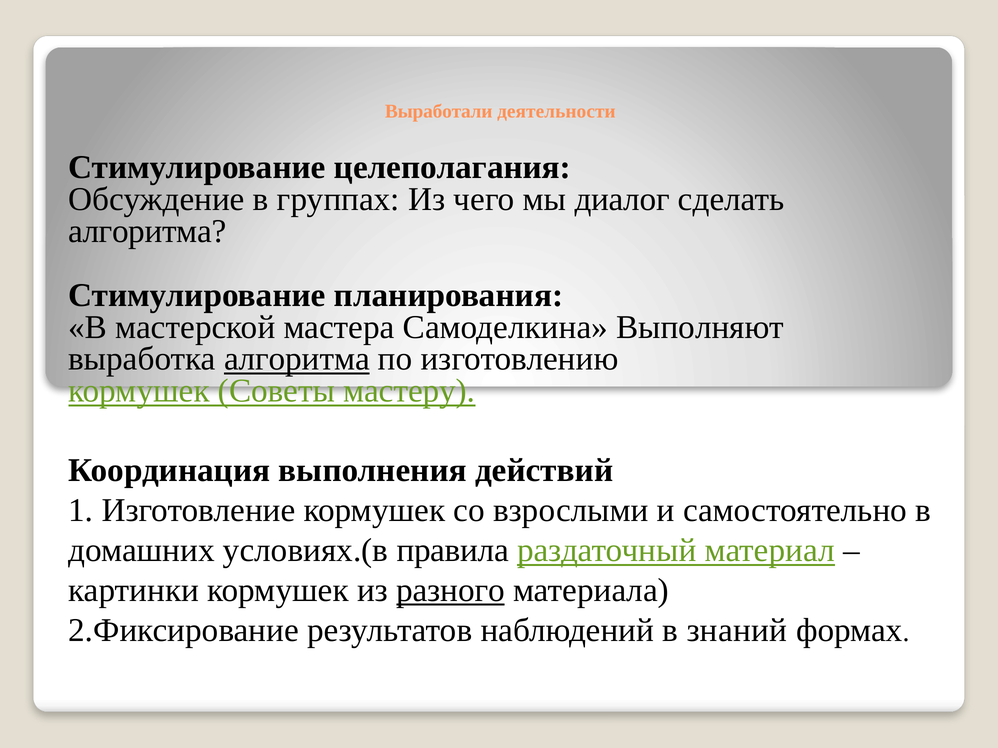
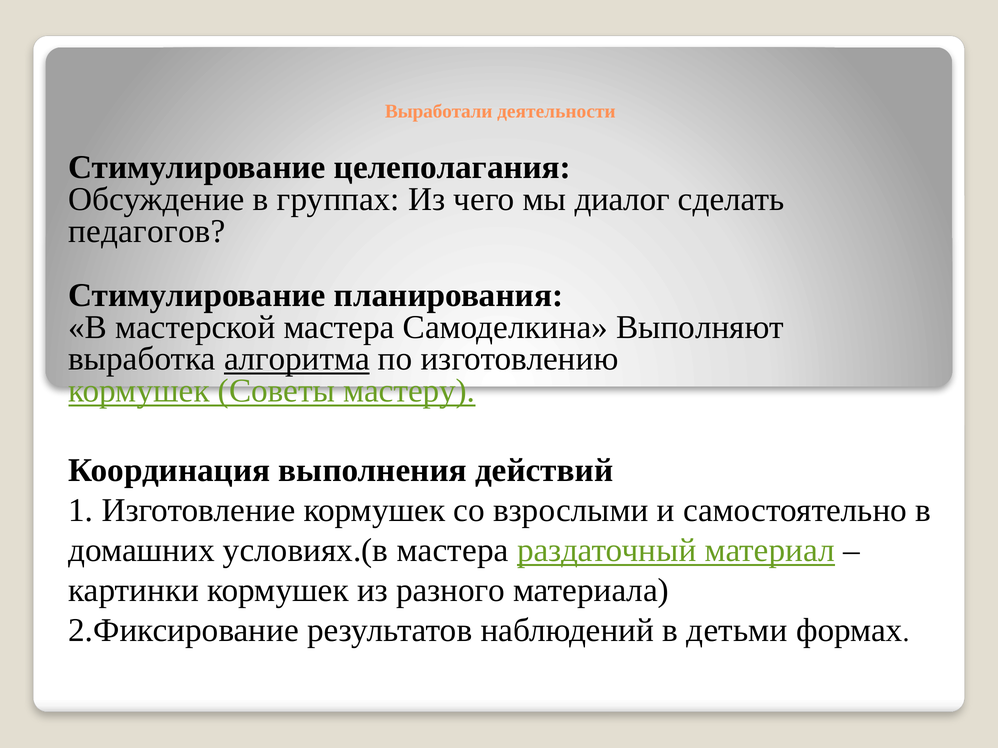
алгоритма at (147, 231): алгоритма -> педагогов
условиях.(в правила: правила -> мастера
разного underline: present -> none
знаний: знаний -> детьми
